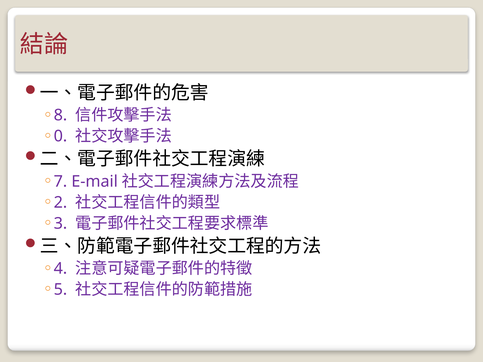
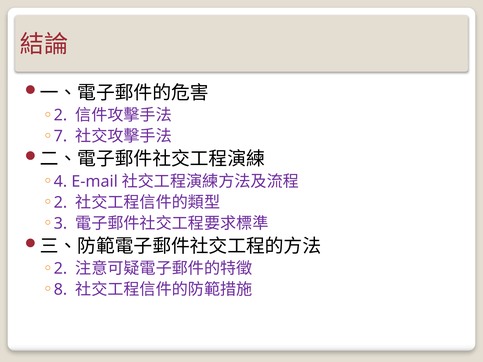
8 at (60, 115): 8 -> 2
0: 0 -> 7
7: 7 -> 4
4 at (60, 269): 4 -> 2
5: 5 -> 8
